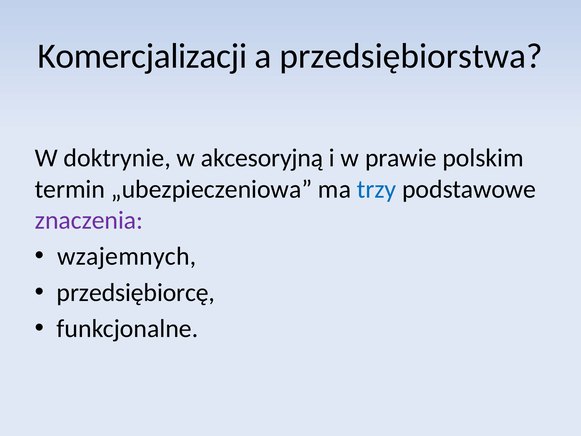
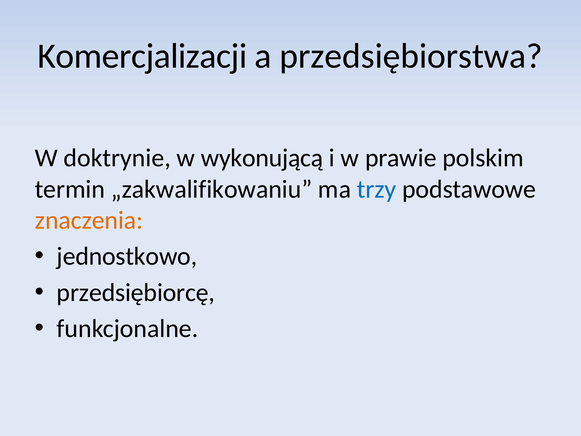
akcesoryjną: akcesoryjną -> wykonującą
„ubezpieczeniowa: „ubezpieczeniowa -> „zakwalifikowaniu
znaczenia colour: purple -> orange
wzajemnych: wzajemnych -> jednostkowo
